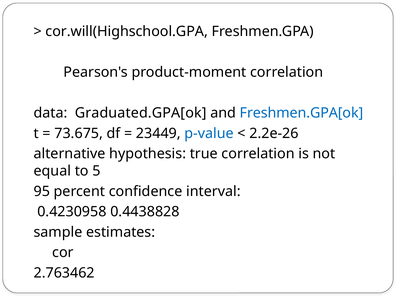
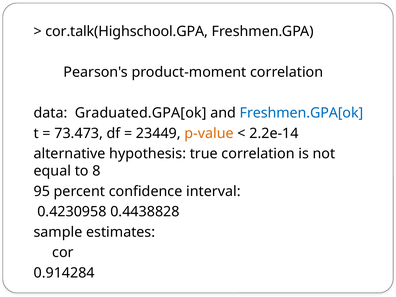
cor.will(Highschool.GPA: cor.will(Highschool.GPA -> cor.talk(Highschool.GPA
73.675: 73.675 -> 73.473
p-value colour: blue -> orange
2.2e-26: 2.2e-26 -> 2.2e-14
5: 5 -> 8
2.763462: 2.763462 -> 0.914284
